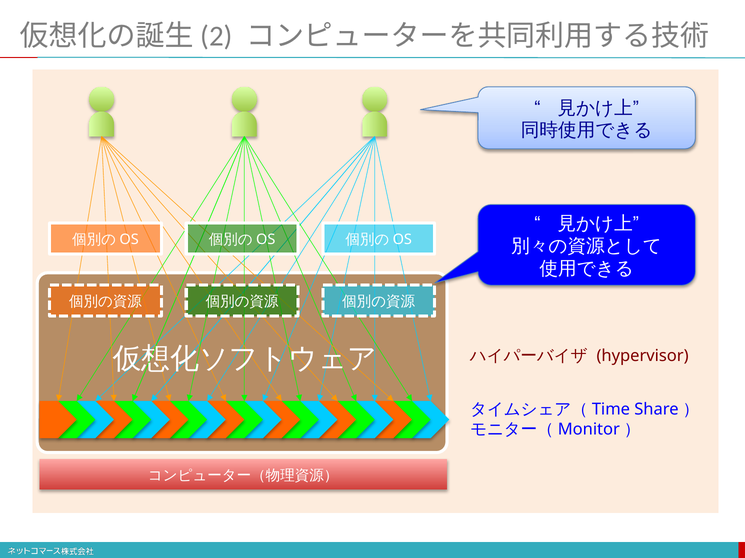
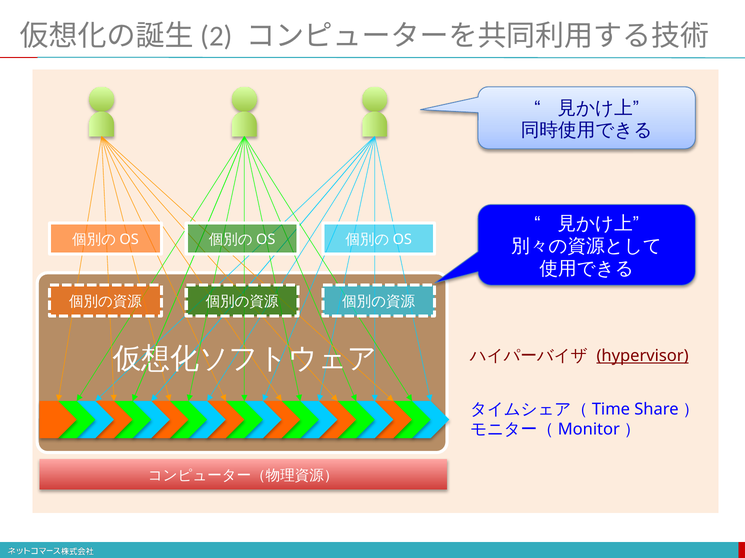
hypervisor underline: none -> present
